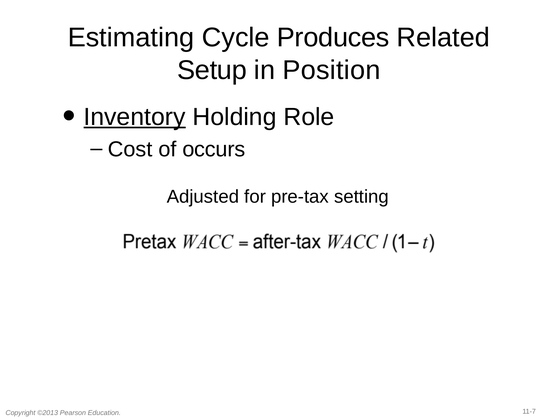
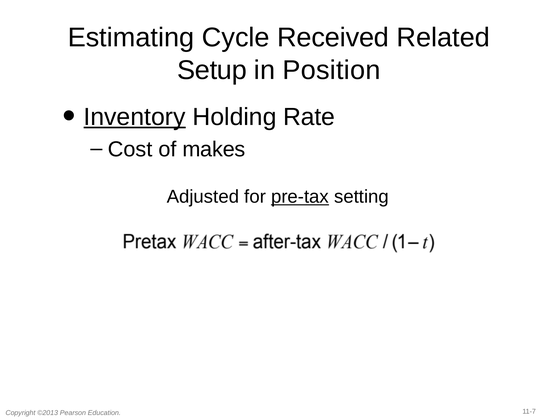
Produces: Produces -> Received
Role: Role -> Rate
occurs: occurs -> makes
pre-tax underline: none -> present
